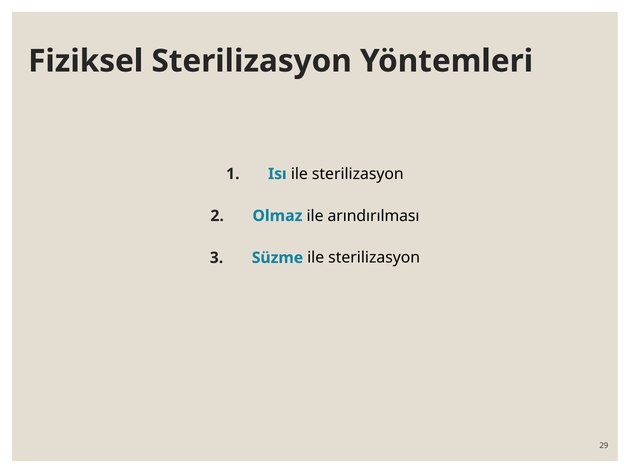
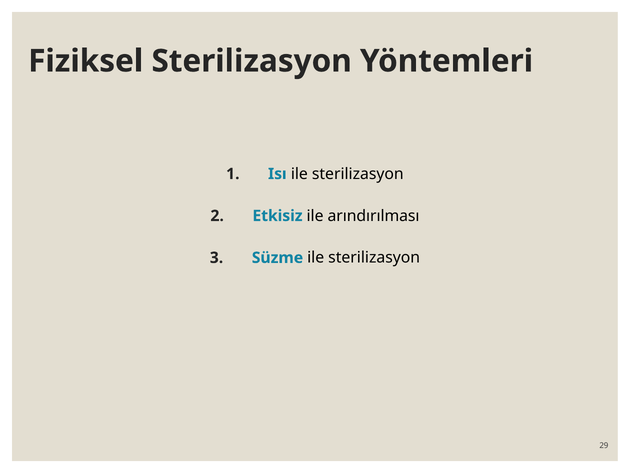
Olmaz: Olmaz -> Etkisiz
